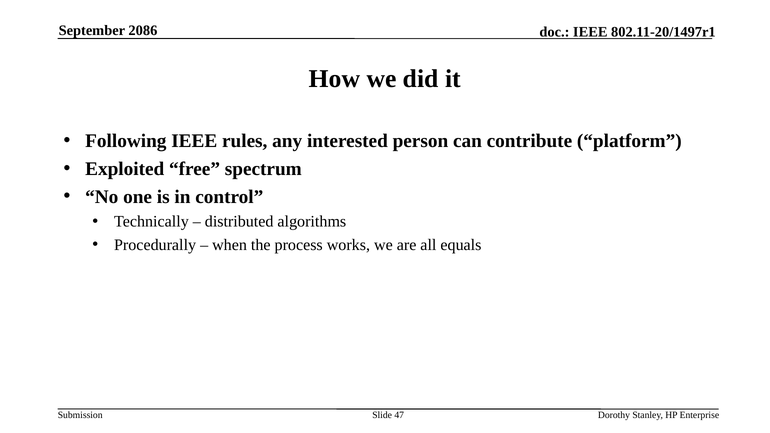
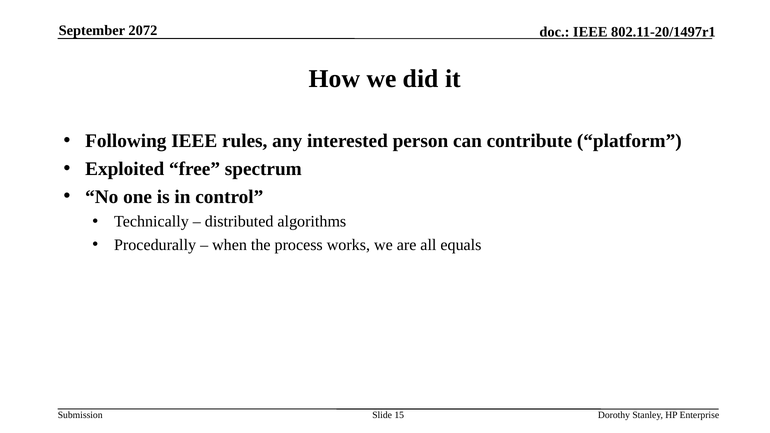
2086: 2086 -> 2072
47: 47 -> 15
